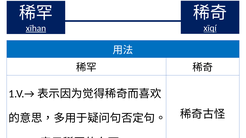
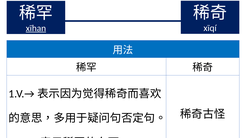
xīqí underline: present -> none
